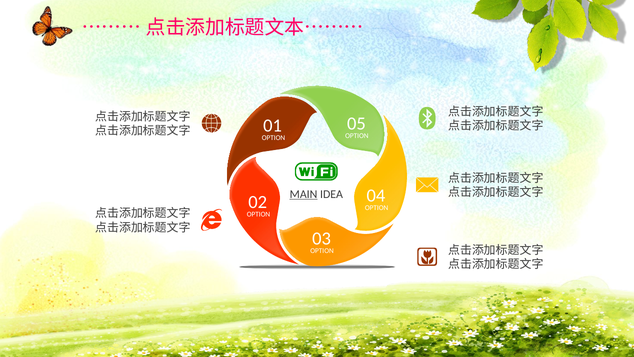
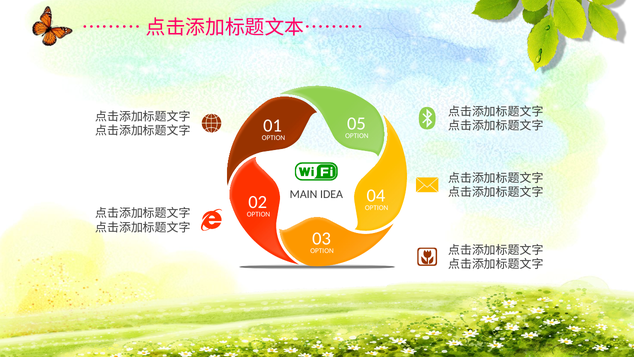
MAIN underline: present -> none
